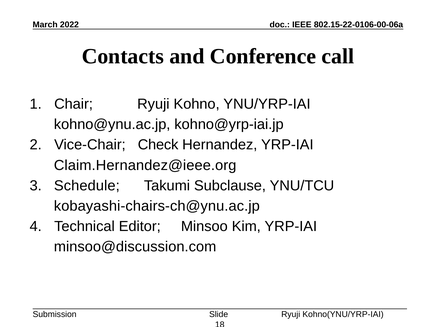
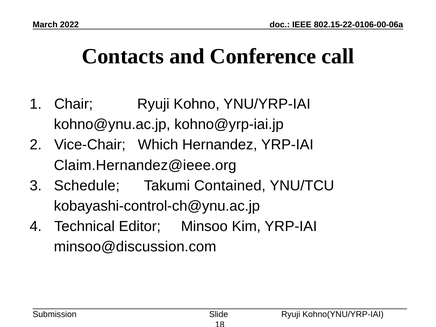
Check: Check -> Which
Subclause: Subclause -> Contained
kobayashi-chairs-ch@ynu.ac.jp: kobayashi-chairs-ch@ynu.ac.jp -> kobayashi-control-ch@ynu.ac.jp
